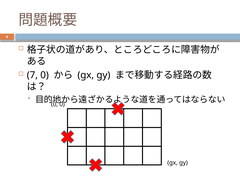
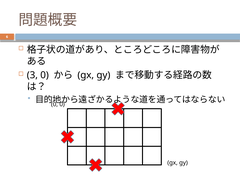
7: 7 -> 3
